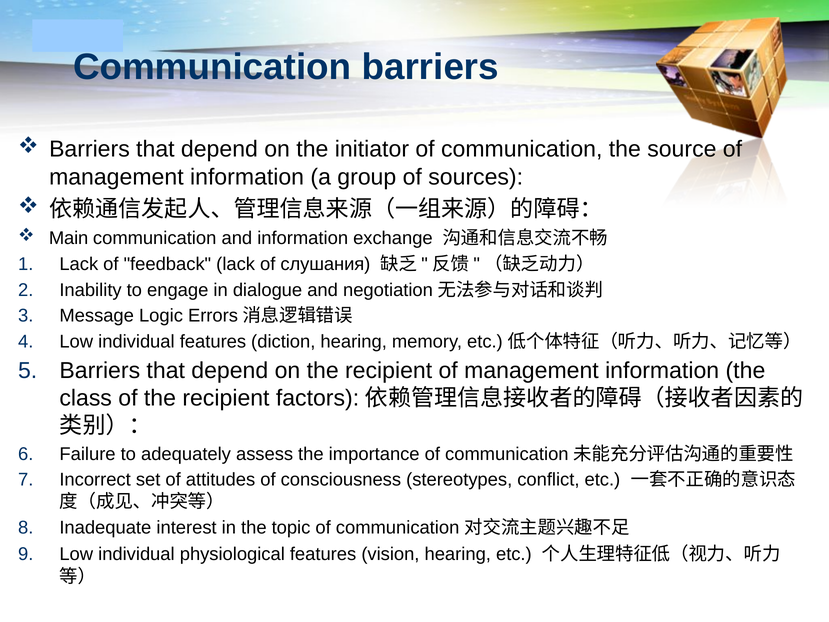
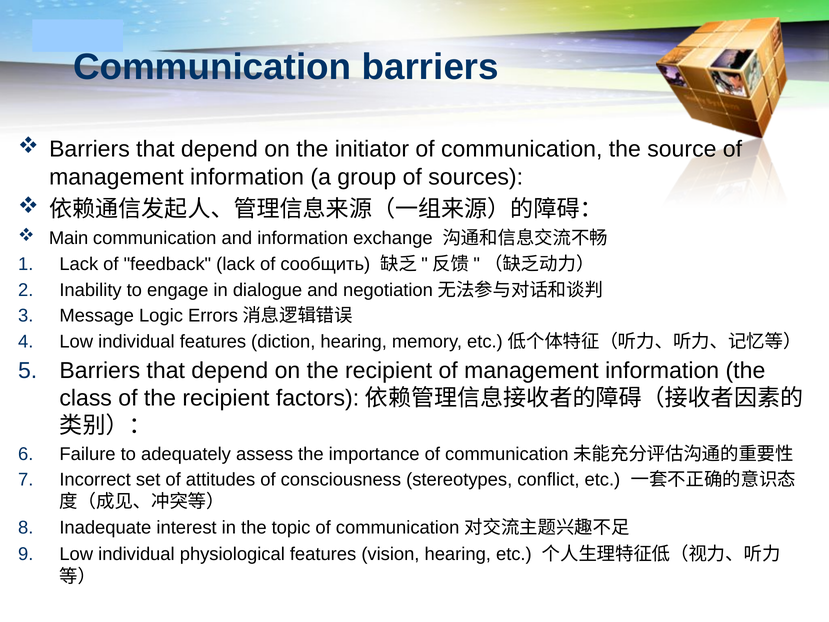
слушания: слушания -> сообщить
